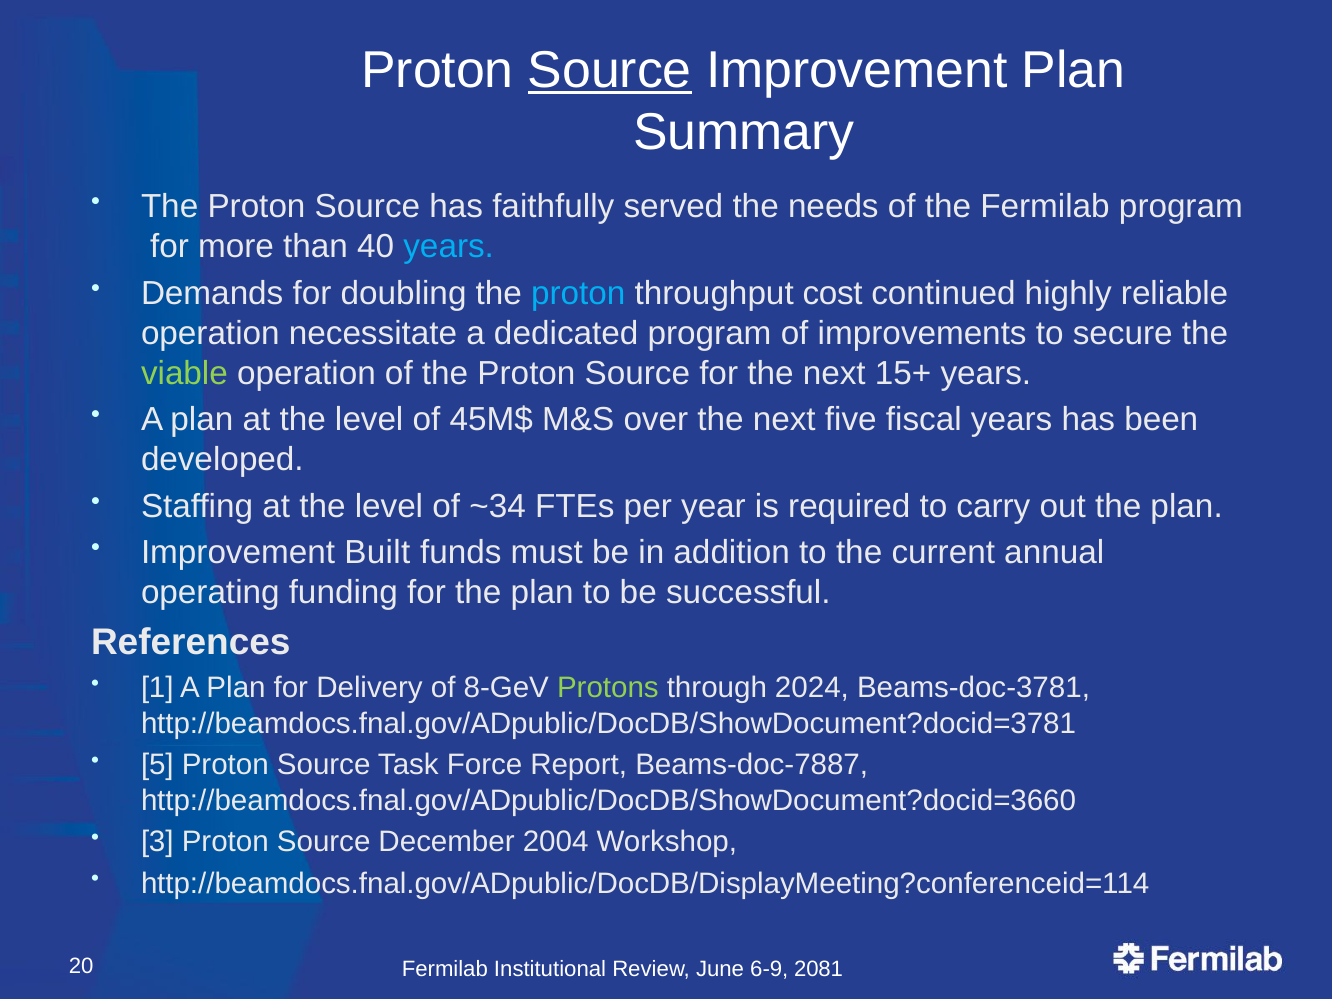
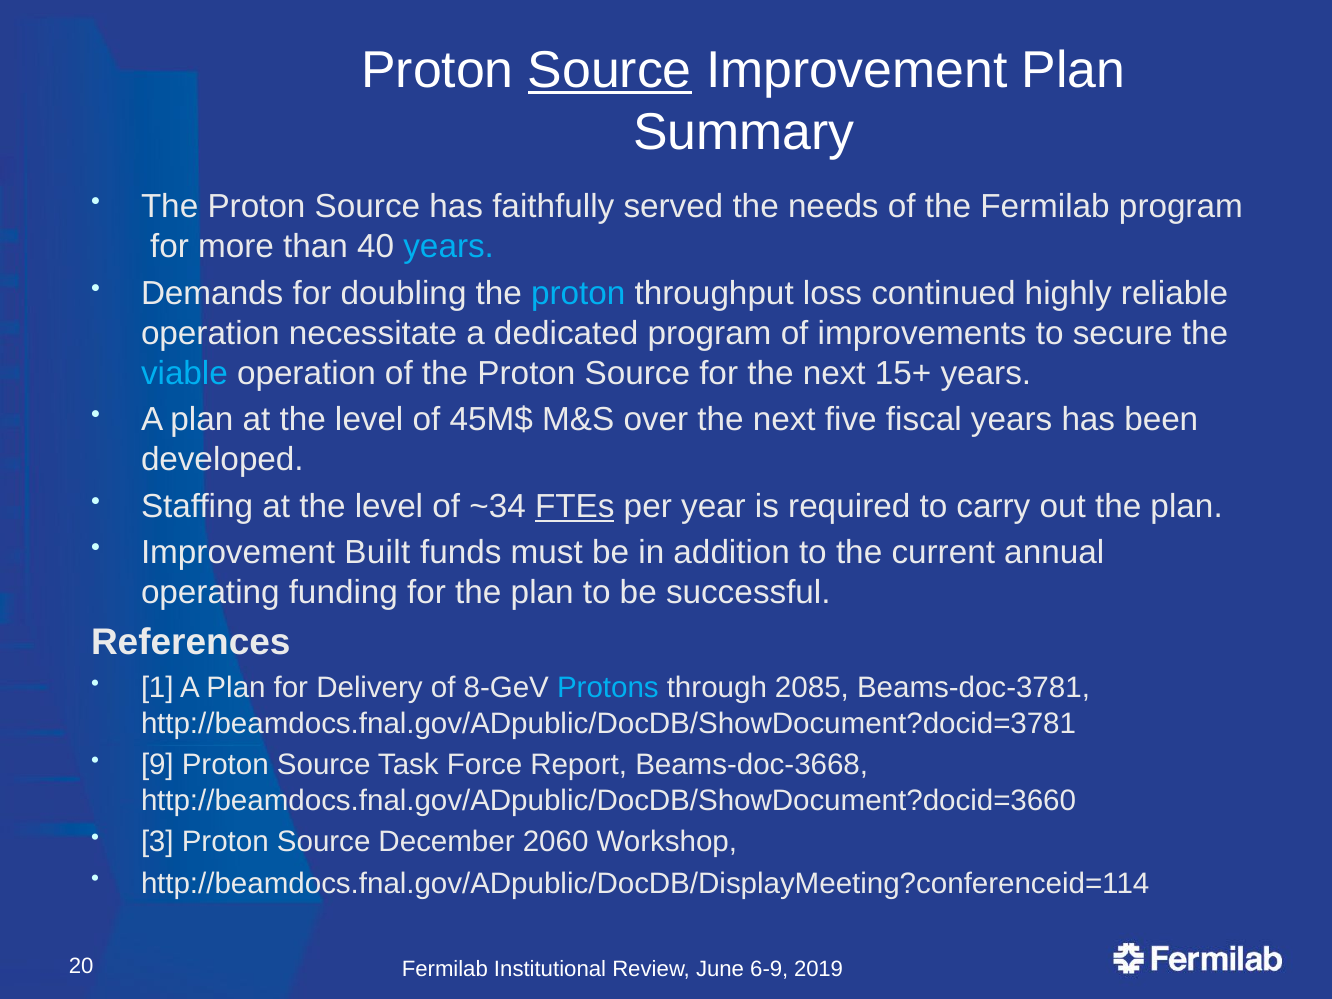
cost: cost -> loss
viable colour: light green -> light blue
FTEs underline: none -> present
Protons colour: light green -> light blue
2024: 2024 -> 2085
5: 5 -> 9
Beams-doc-7887: Beams-doc-7887 -> Beams-doc-3668
2004: 2004 -> 2060
2081: 2081 -> 2019
